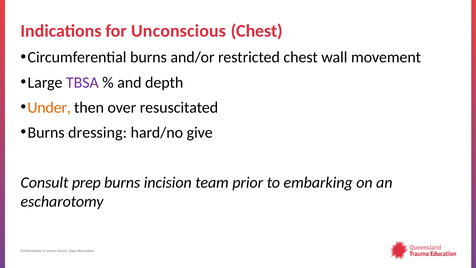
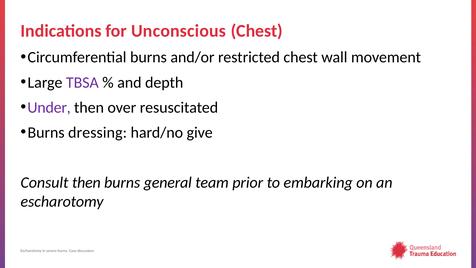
Under colour: orange -> purple
Consult prep: prep -> then
incision: incision -> general
